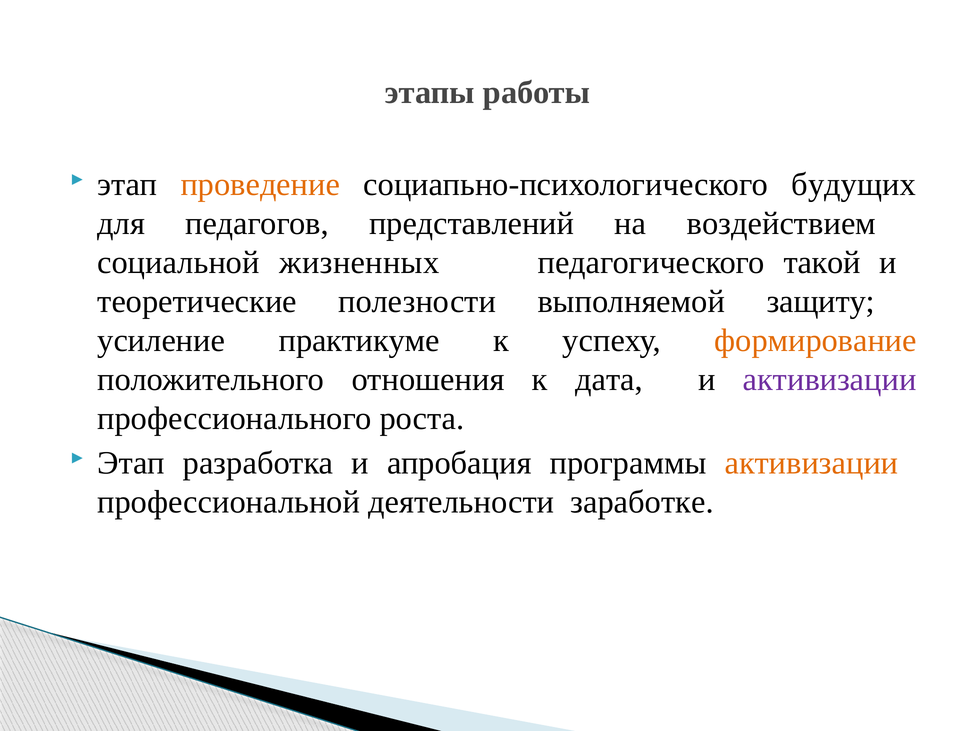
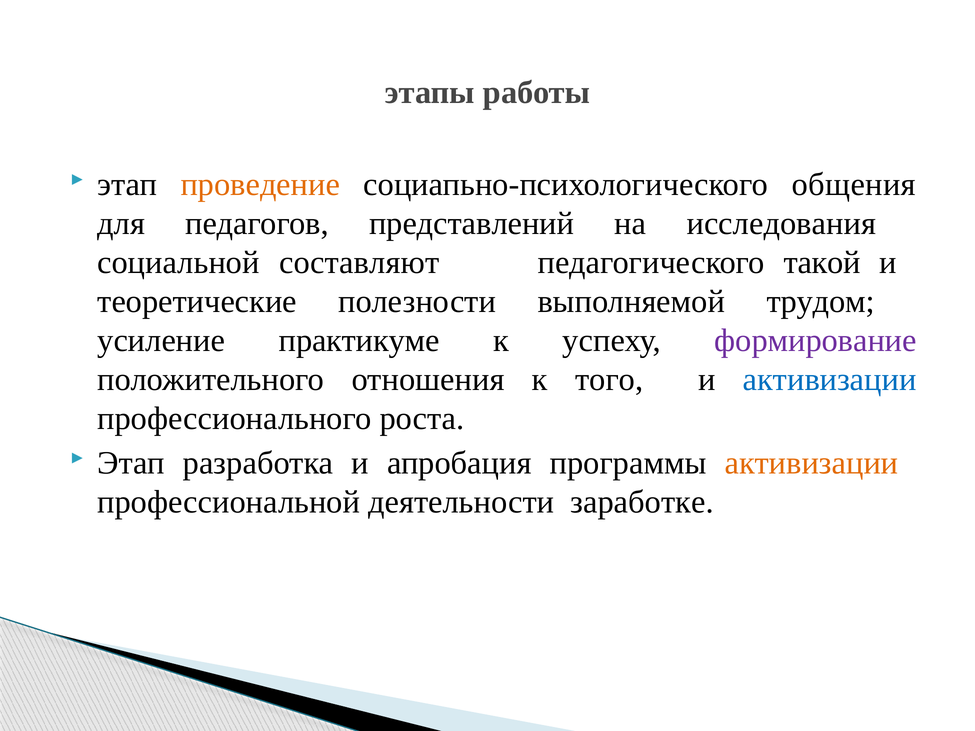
будущих: будущих -> общения
воздействием: воздействием -> исследования
жизненных: жизненных -> составляют
защиту: защиту -> трудом
формирование colour: orange -> purple
дата: дата -> того
активизации at (830, 380) colour: purple -> blue
